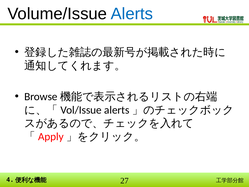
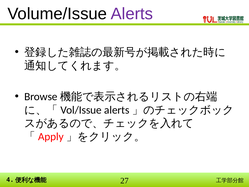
Alerts colour: blue -> purple
